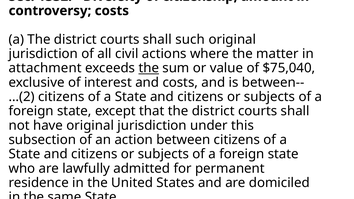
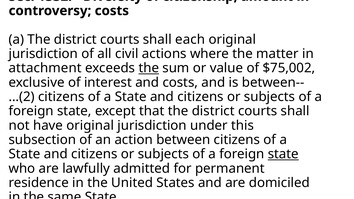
such: such -> each
$75,040: $75,040 -> $75,002
state at (283, 154) underline: none -> present
